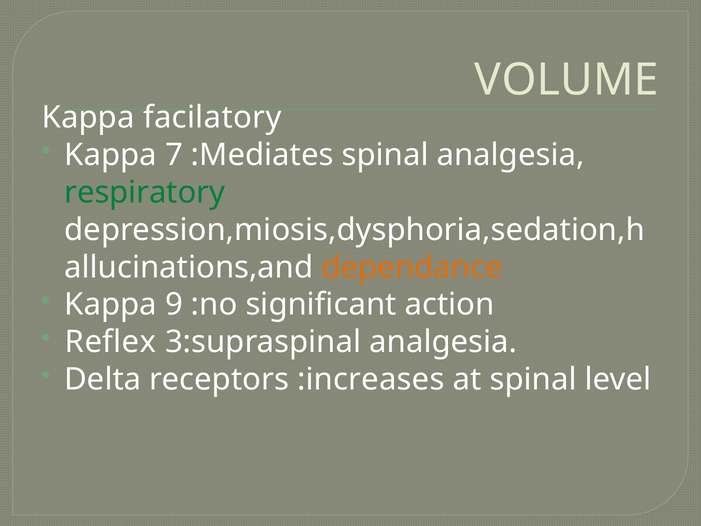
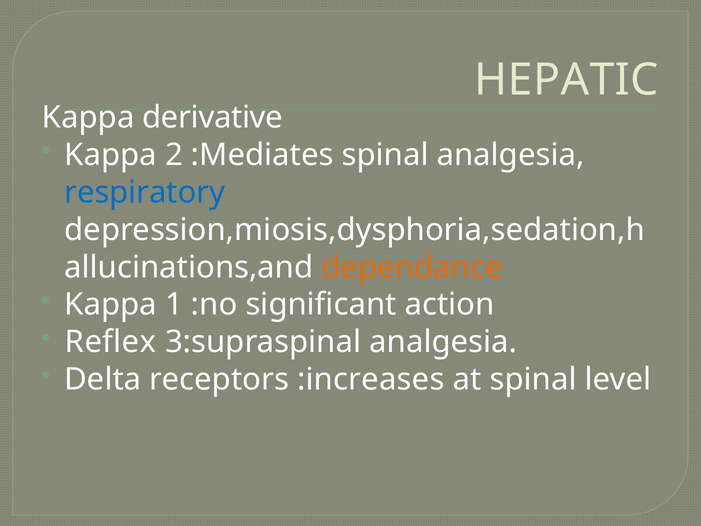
VOLUME: VOLUME -> HEPATIC
facilatory: facilatory -> derivative
7: 7 -> 2
respiratory colour: green -> blue
9: 9 -> 1
